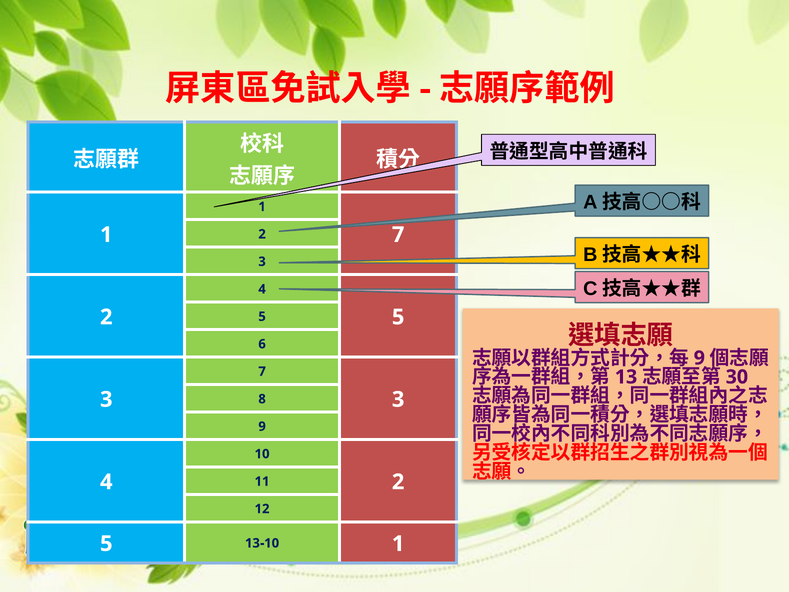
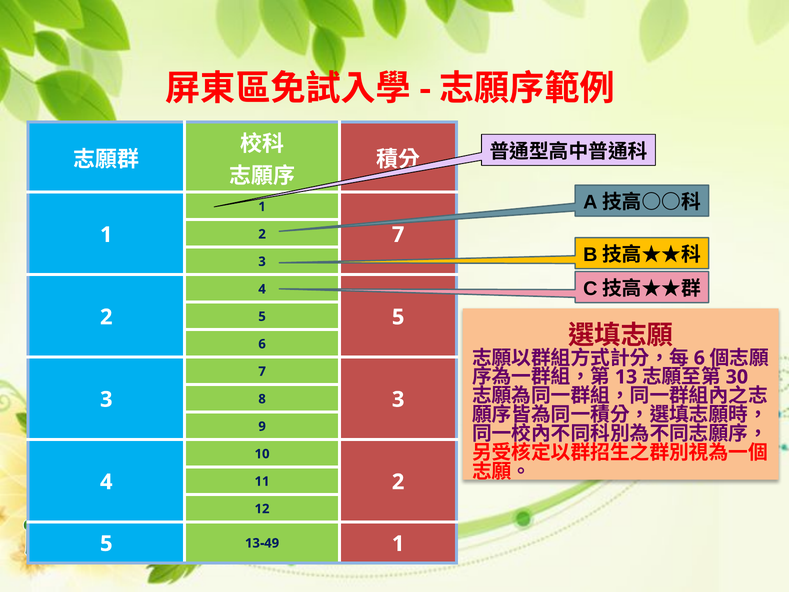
9 at (699, 358): 9 -> 6
13-10: 13-10 -> 13-49
